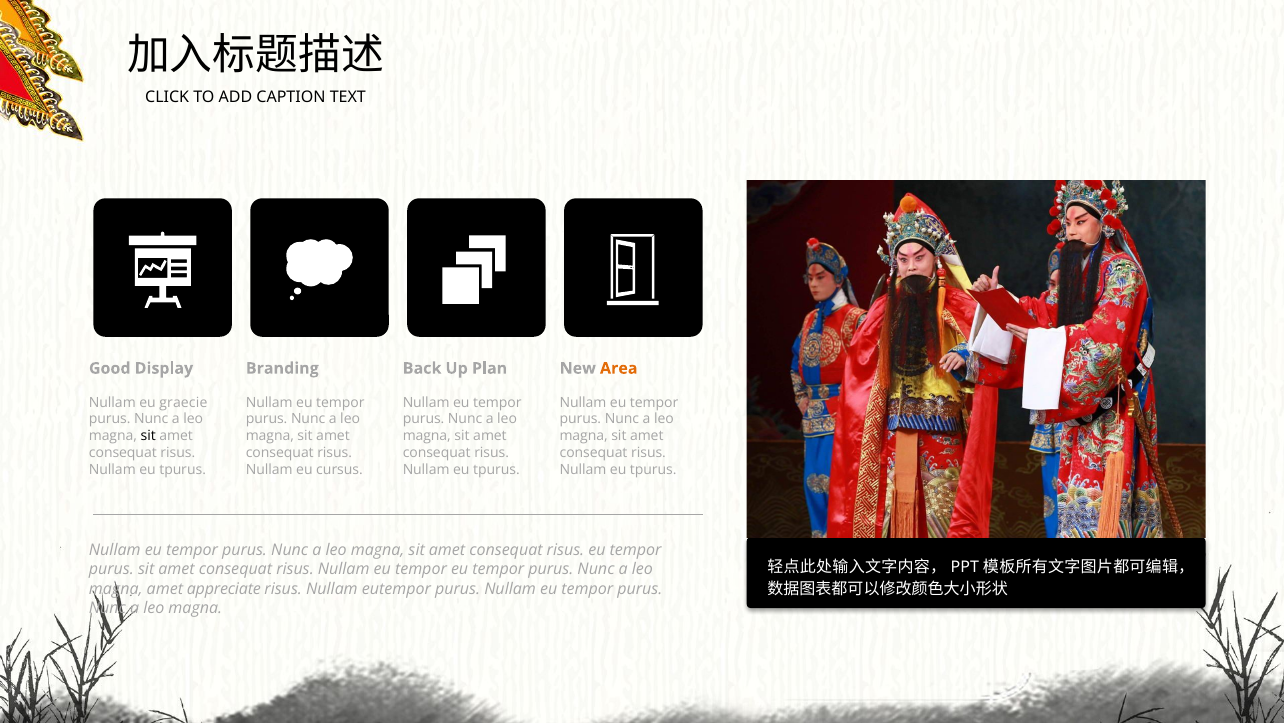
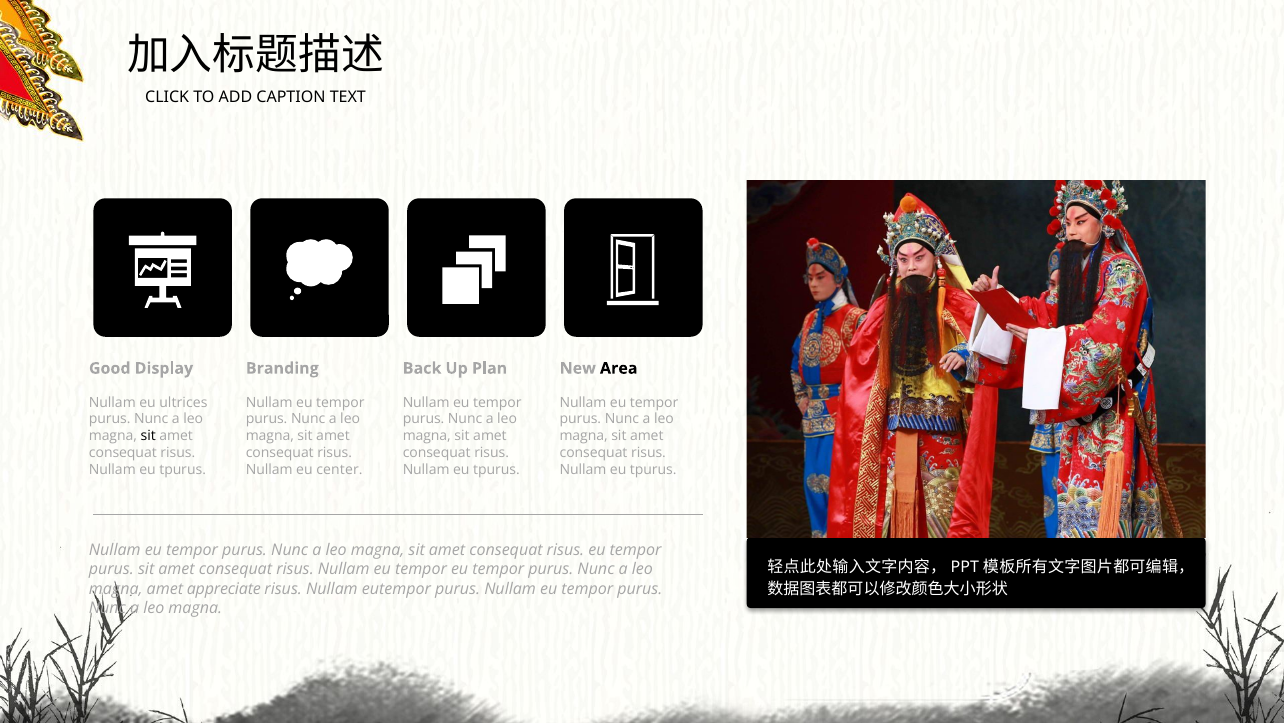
Area colour: orange -> black
graecie: graecie -> ultrices
cursus: cursus -> center
